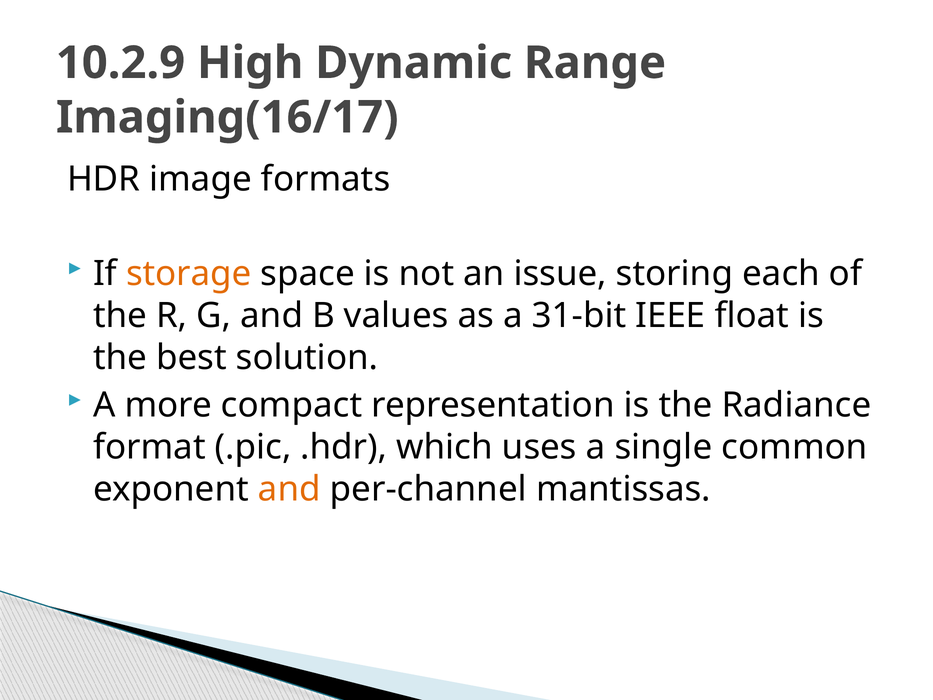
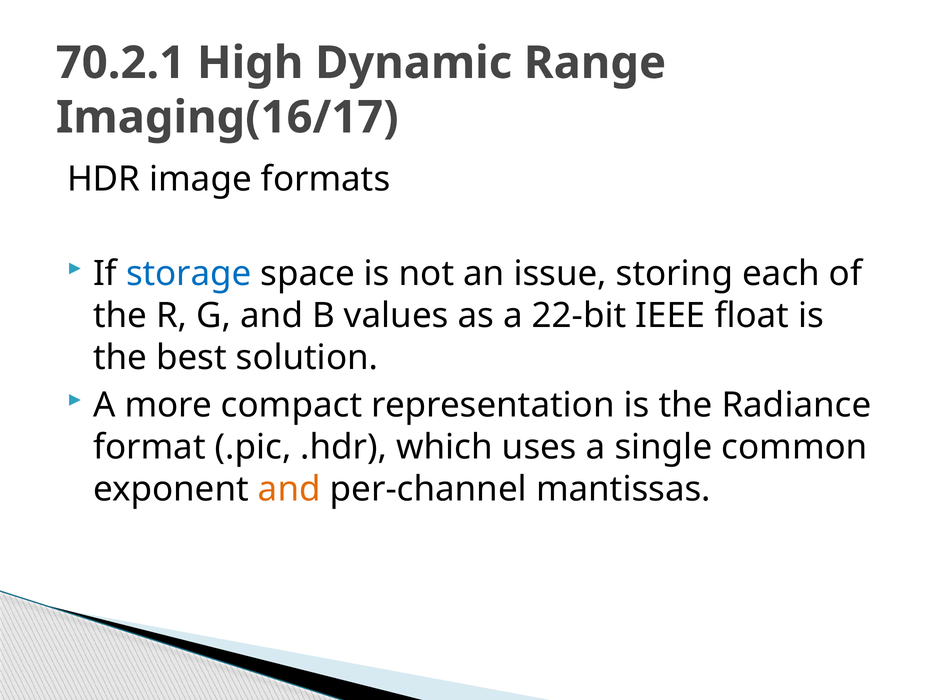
10.2.9: 10.2.9 -> 70.2.1
storage colour: orange -> blue
31-bit: 31-bit -> 22-bit
